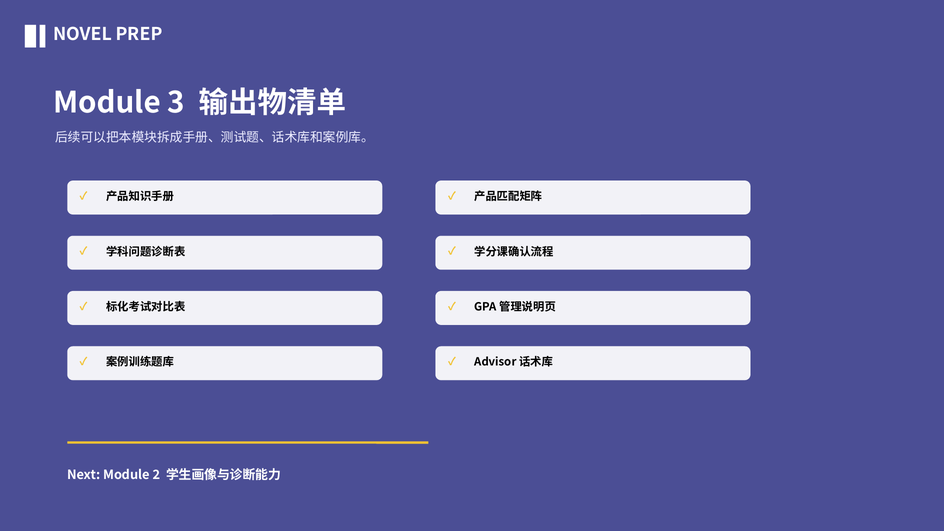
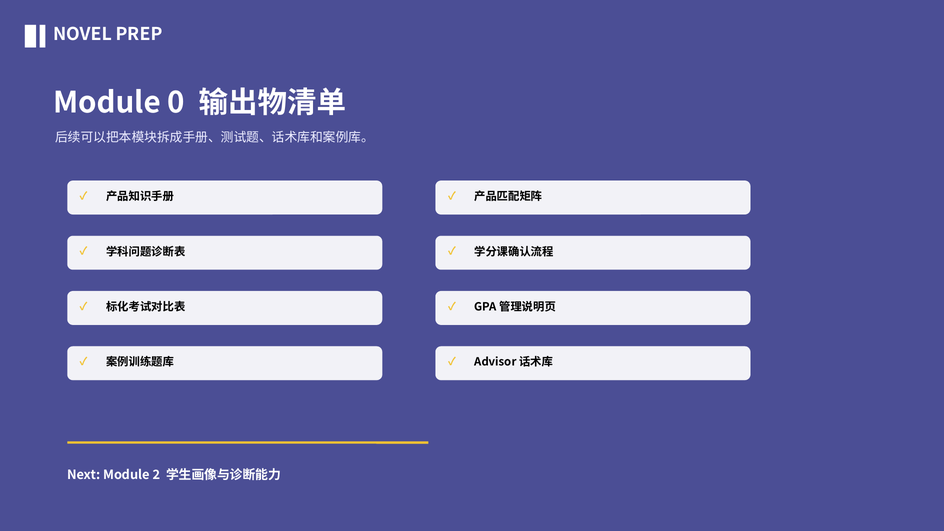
3: 3 -> 0
